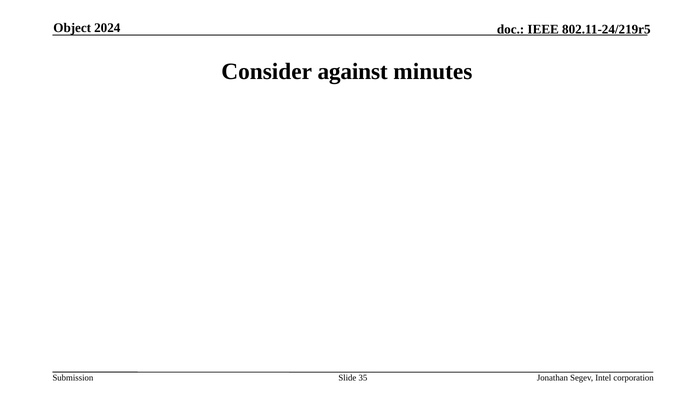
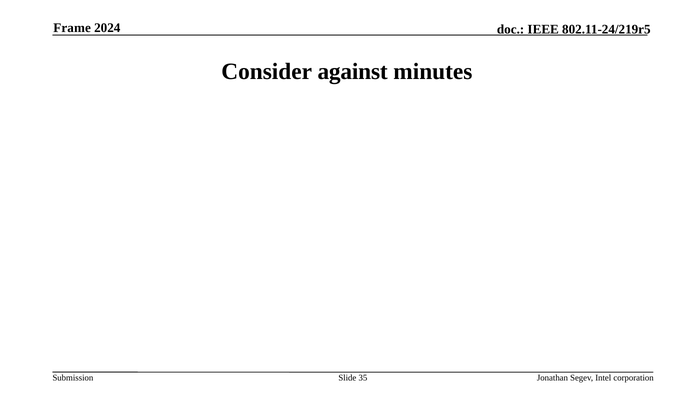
Object: Object -> Frame
